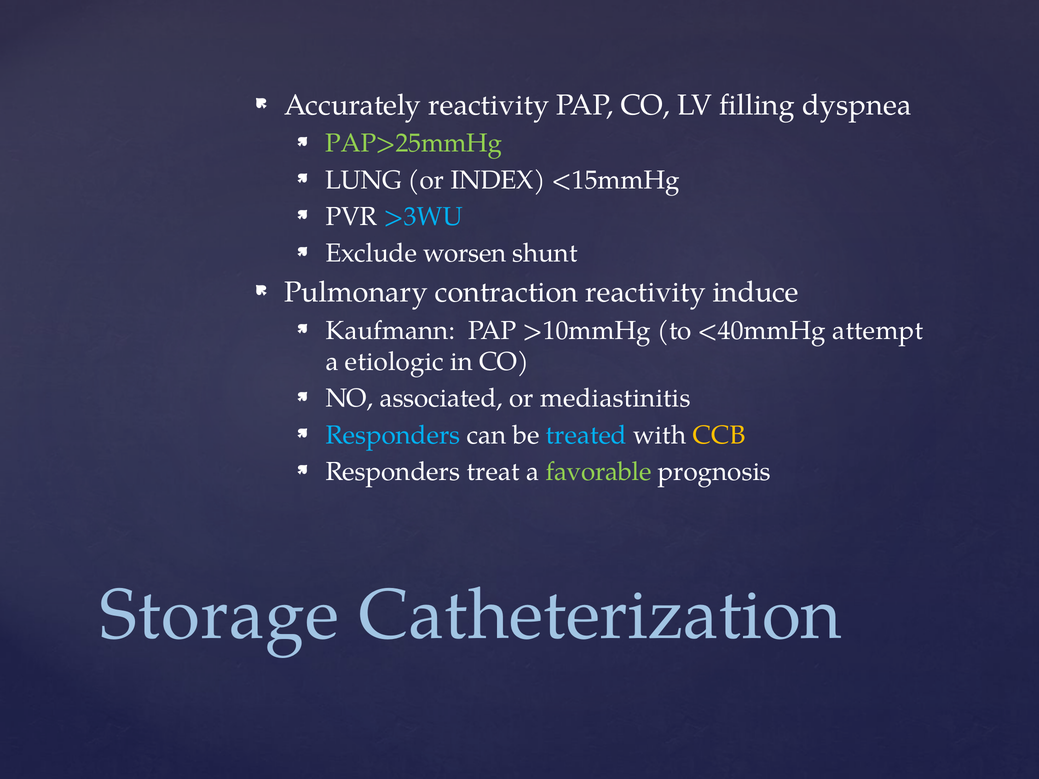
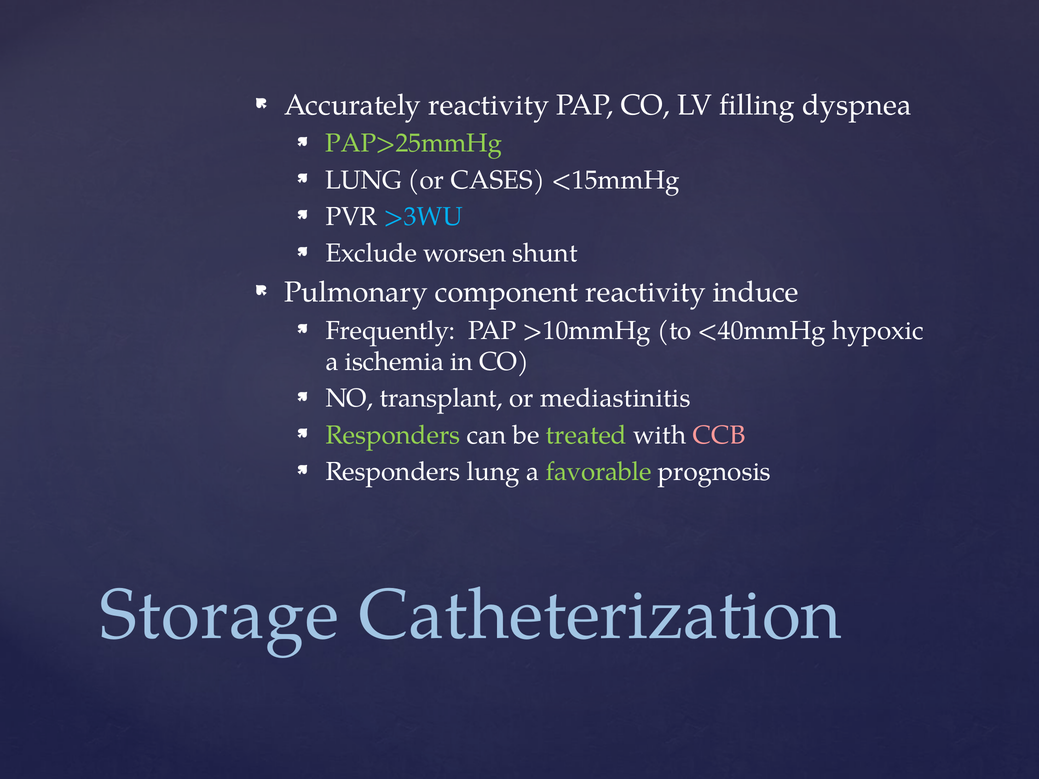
INDEX: INDEX -> CASES
contraction: contraction -> component
Kaufmann: Kaufmann -> Frequently
attempt: attempt -> hypoxic
etiologic: etiologic -> ischemia
associated: associated -> transplant
Responders at (393, 435) colour: light blue -> light green
treated colour: light blue -> light green
CCB colour: yellow -> pink
Responders treat: treat -> lung
